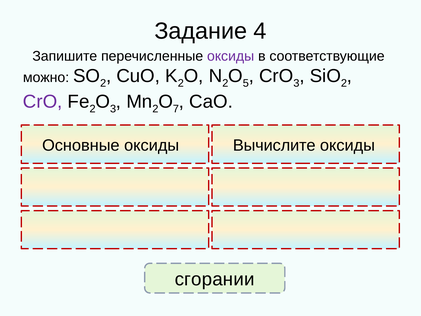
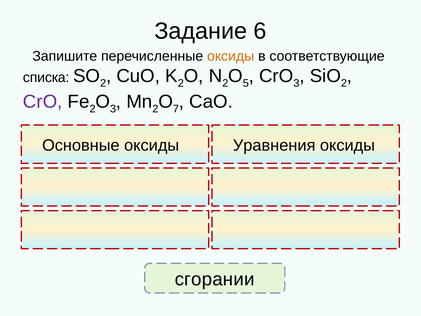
4: 4 -> 6
оксиды at (231, 56) colour: purple -> orange
можно: можно -> списка
Вычислите: Вычислите -> Уравнения
